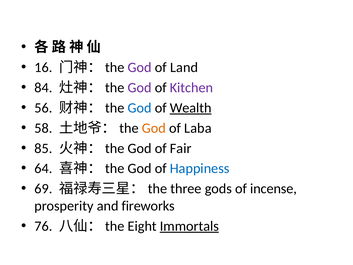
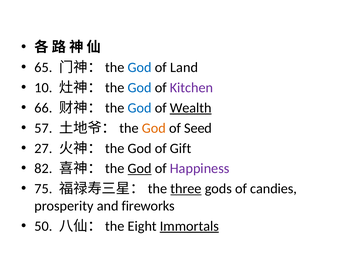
16: 16 -> 65
God at (140, 67) colour: purple -> blue
84: 84 -> 10
God at (140, 88) colour: purple -> blue
56: 56 -> 66
58: 58 -> 57
Laba: Laba -> Seed
85: 85 -> 27
Fair: Fair -> Gift
64: 64 -> 82
God at (140, 168) underline: none -> present
Happiness colour: blue -> purple
69: 69 -> 75
three underline: none -> present
incense: incense -> candies
76: 76 -> 50
